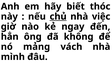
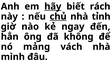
hãy underline: none -> present
thóc: thóc -> rách
việc: việc -> tỉnh
